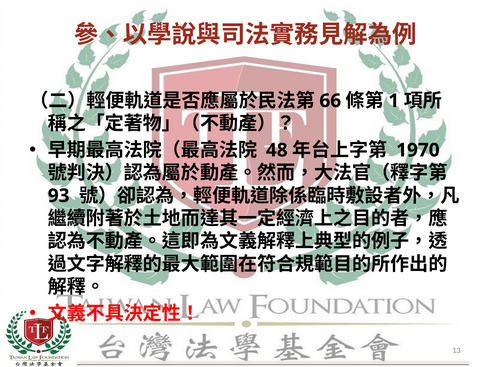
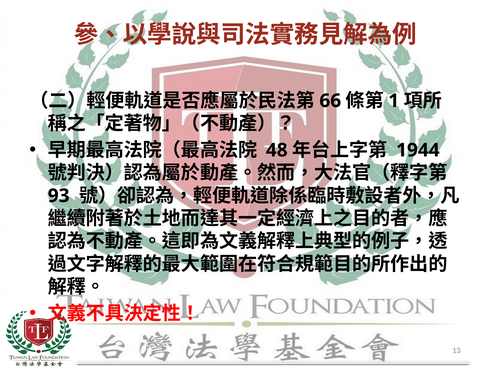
1970: 1970 -> 1944
